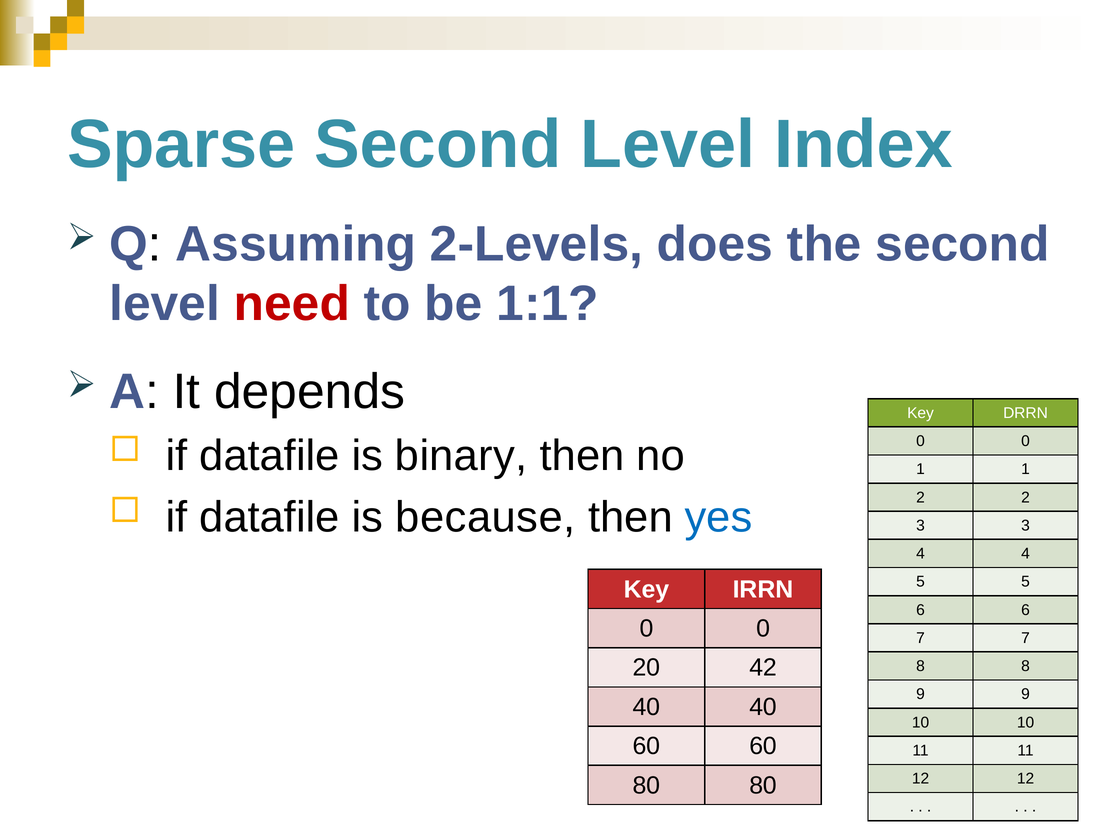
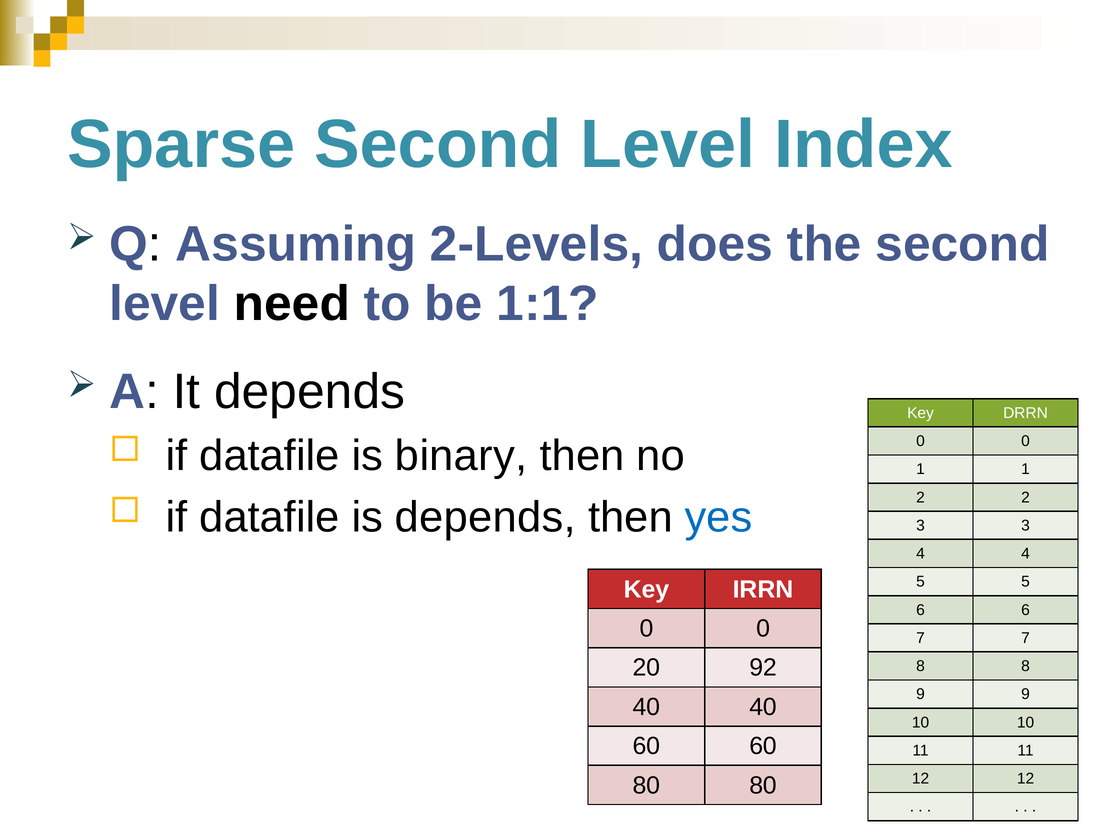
need colour: red -> black
is because: because -> depends
42: 42 -> 92
